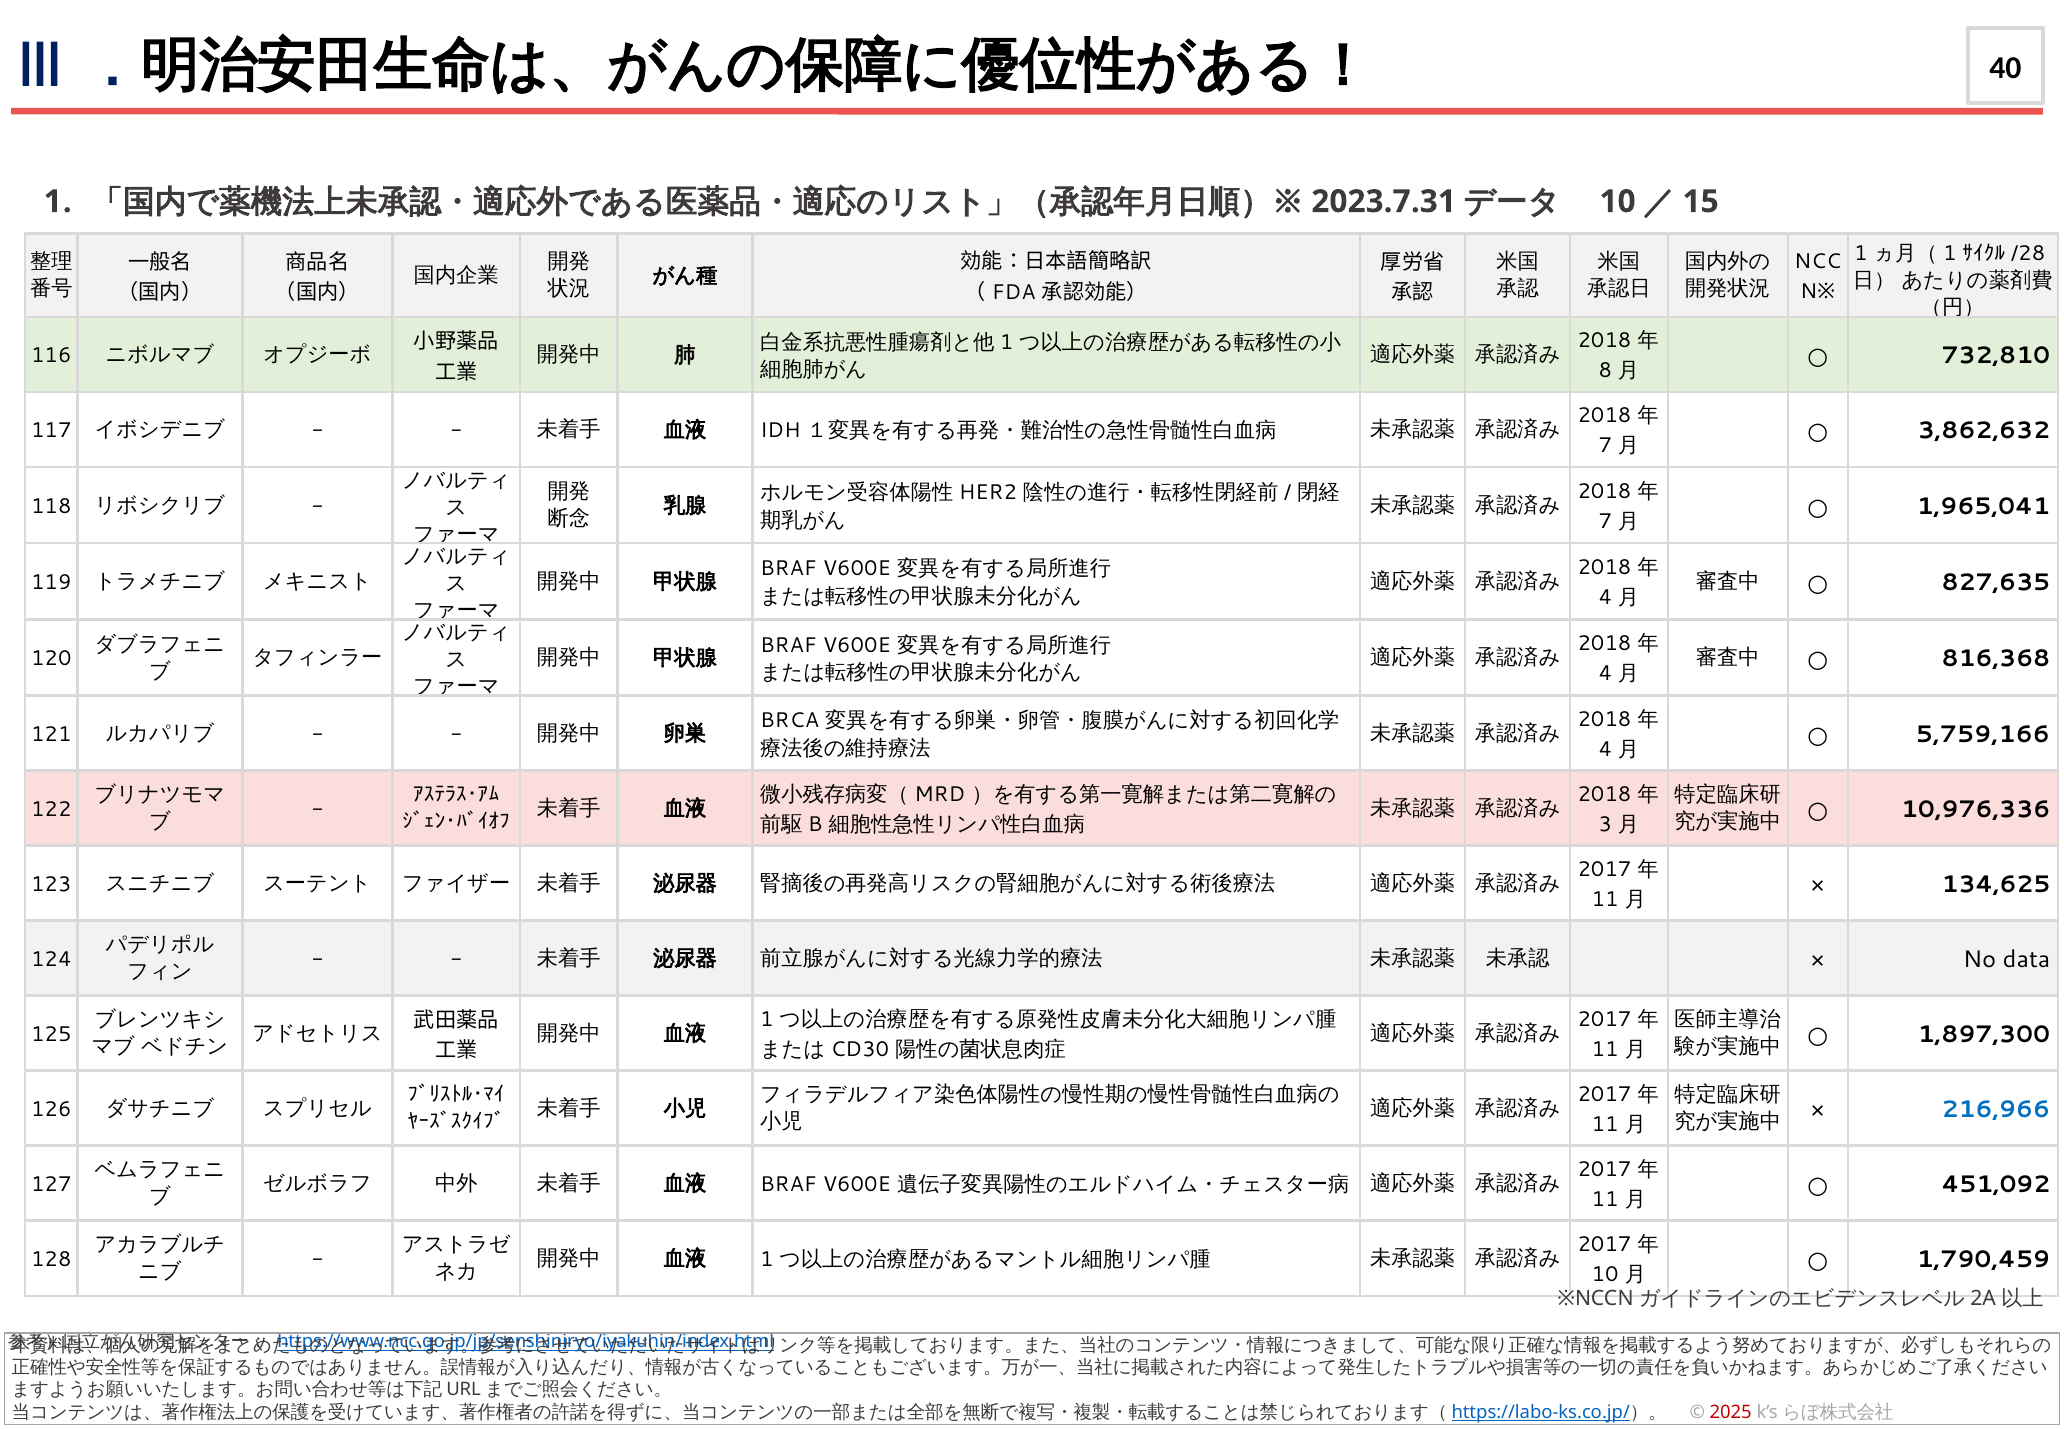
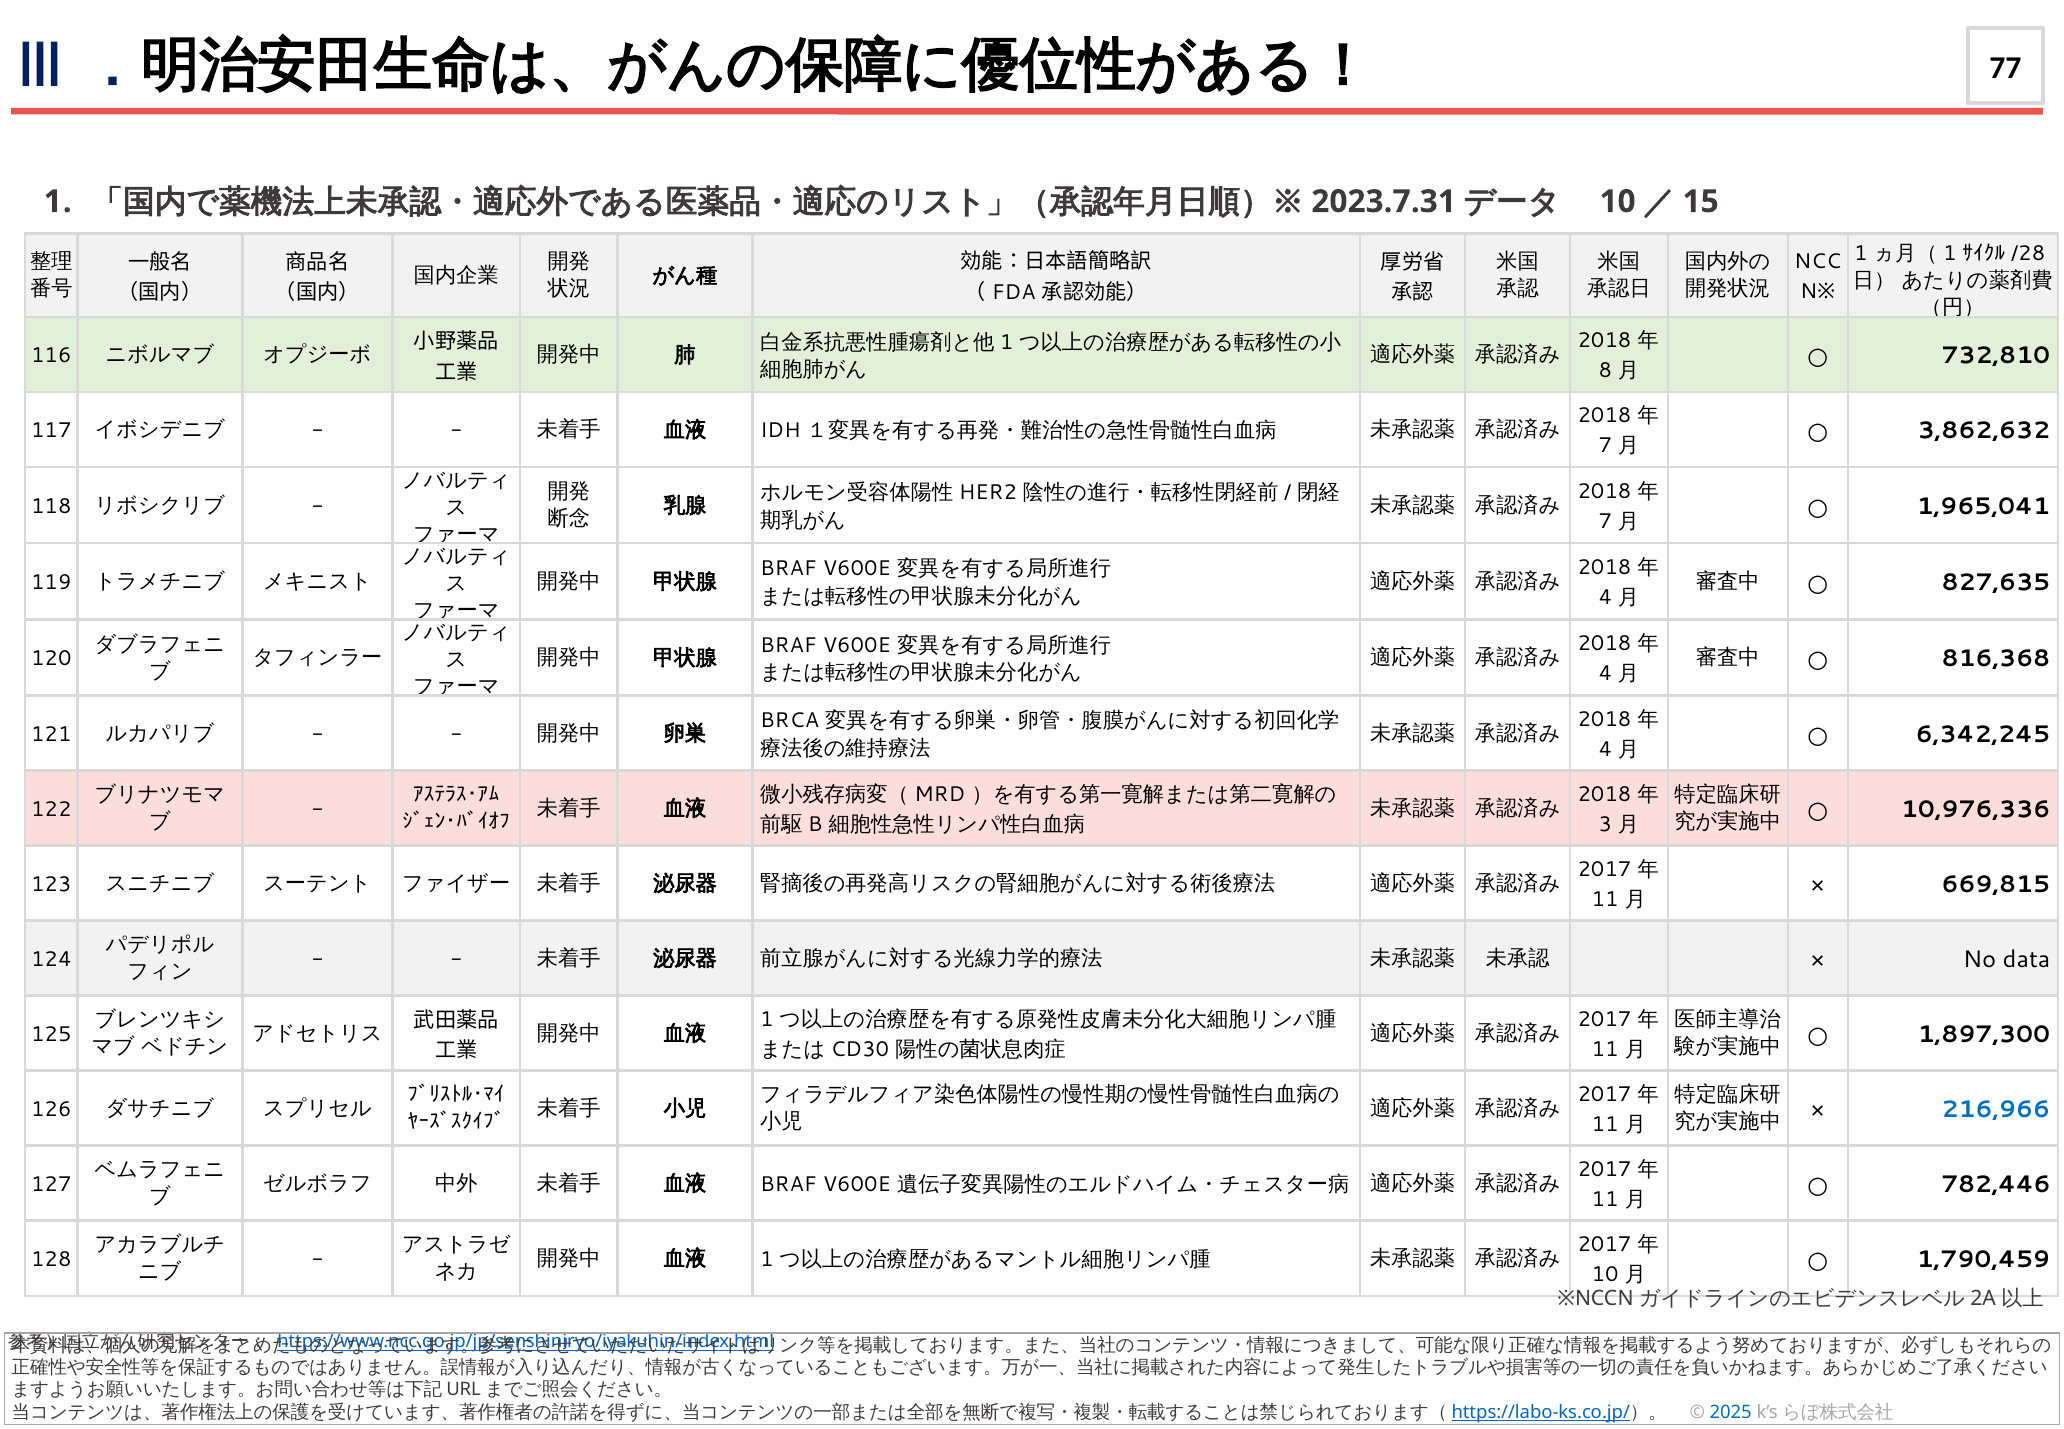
40: 40 -> 77
5,759,166: 5,759,166 -> 6,342,245
134,625: 134,625 -> 669,815
451,092: 451,092 -> 782,446
2025 colour: red -> blue
